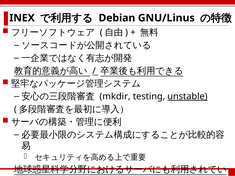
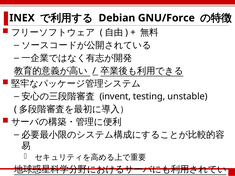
GNU/Linus: GNU/Linus -> GNU/Force
mkdir: mkdir -> invent
unstable underline: present -> none
